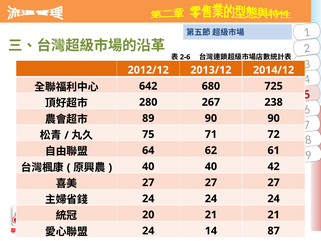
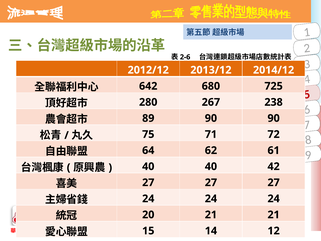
24 at (148, 231): 24 -> 15
87: 87 -> 12
